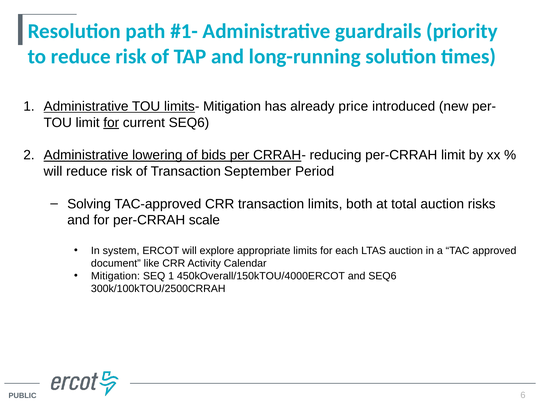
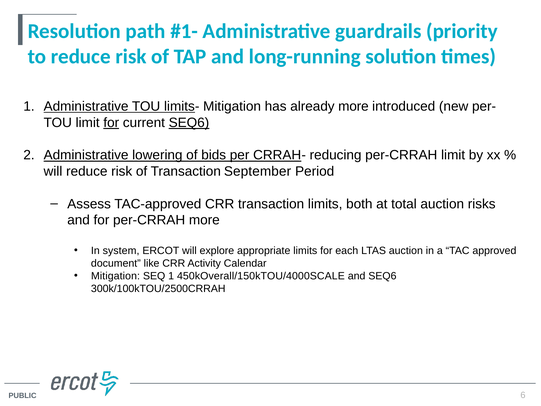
already price: price -> more
SEQ6 at (189, 123) underline: none -> present
Solving: Solving -> Assess
per-CRRAH scale: scale -> more
450kOverall/150kTOU/4000ERCOT: 450kOverall/150kTOU/4000ERCOT -> 450kOverall/150kTOU/4000SCALE
